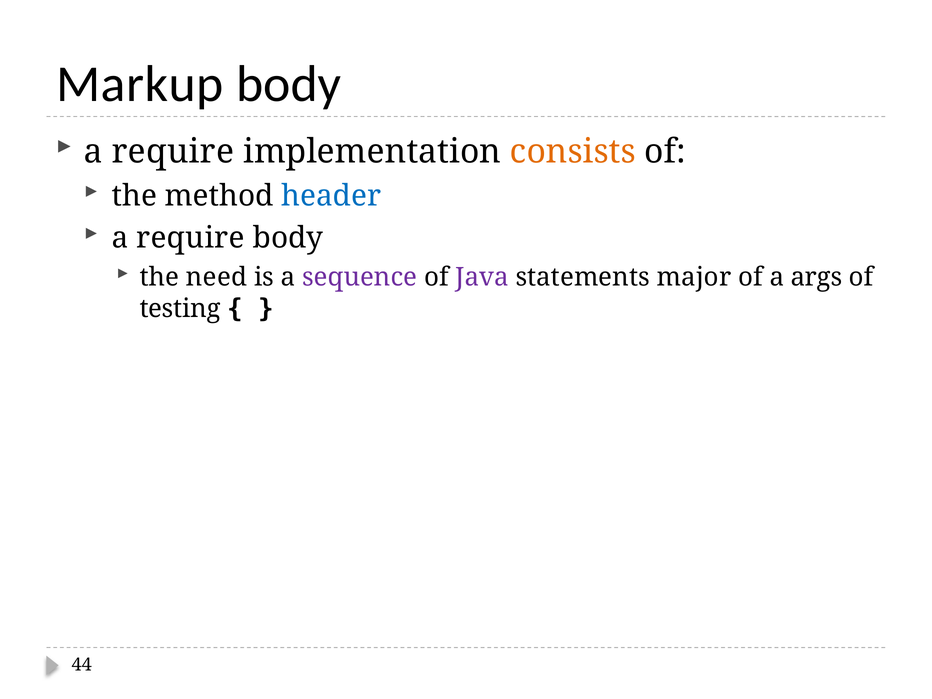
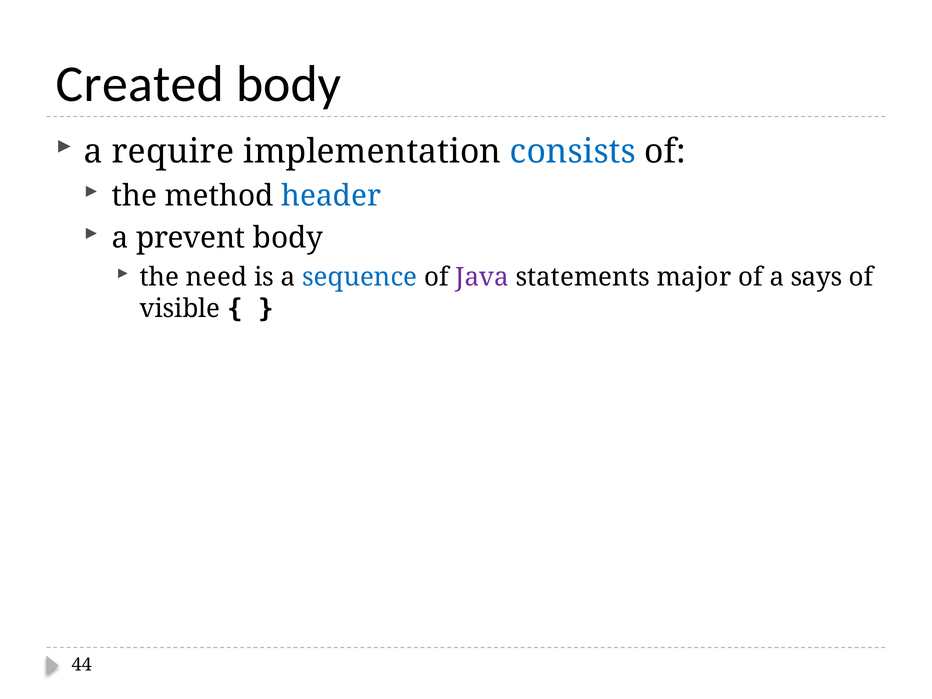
Markup: Markup -> Created
consists colour: orange -> blue
require at (190, 238): require -> prevent
sequence colour: purple -> blue
args: args -> says
testing: testing -> visible
